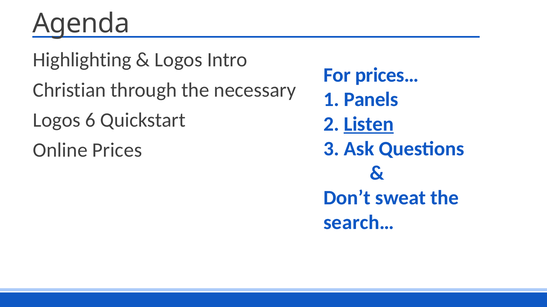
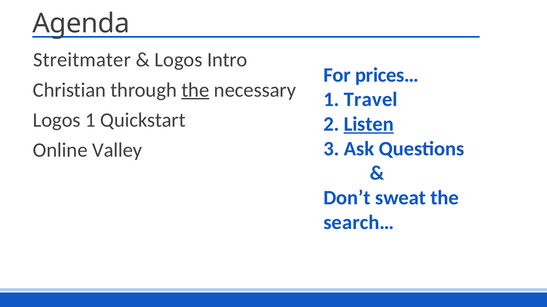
Highlighting: Highlighting -> Streitmater
the at (195, 90) underline: none -> present
Panels: Panels -> Travel
Logos 6: 6 -> 1
Prices: Prices -> Valley
